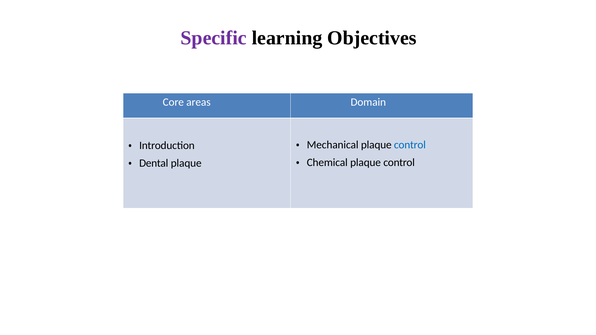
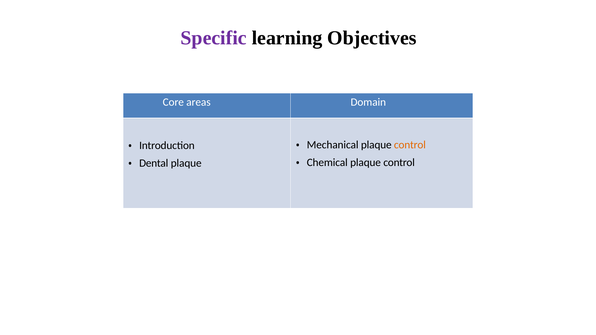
control at (410, 145) colour: blue -> orange
